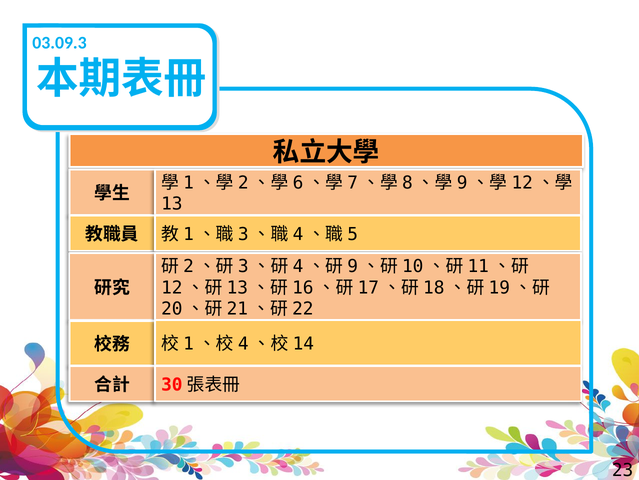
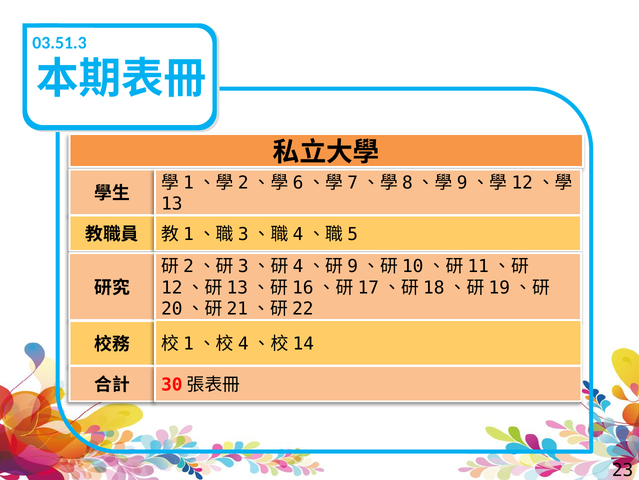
03.09.3: 03.09.3 -> 03.51.3
